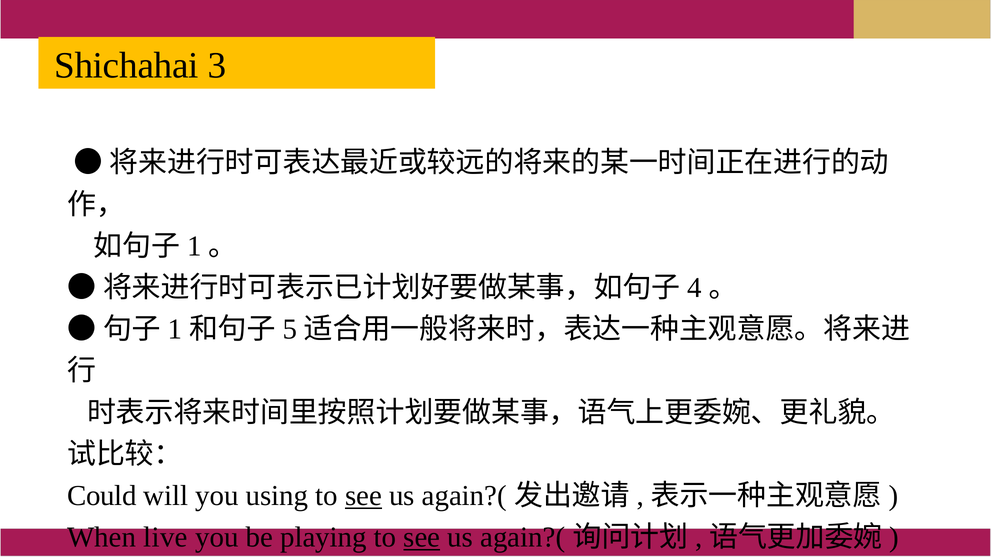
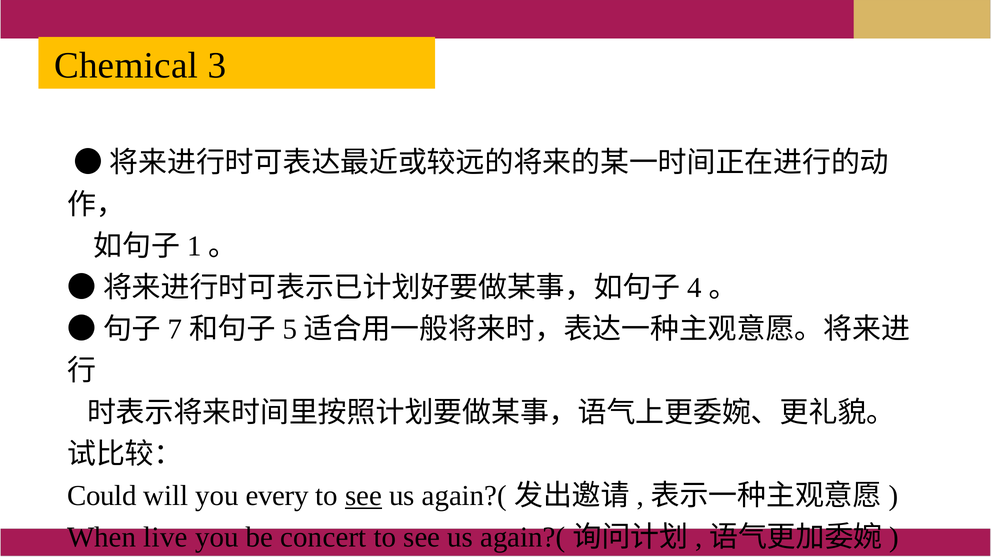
Shichahai: Shichahai -> Chemical
1 at (175, 330): 1 -> 7
using: using -> every
playing: playing -> concert
see at (422, 538) underline: present -> none
